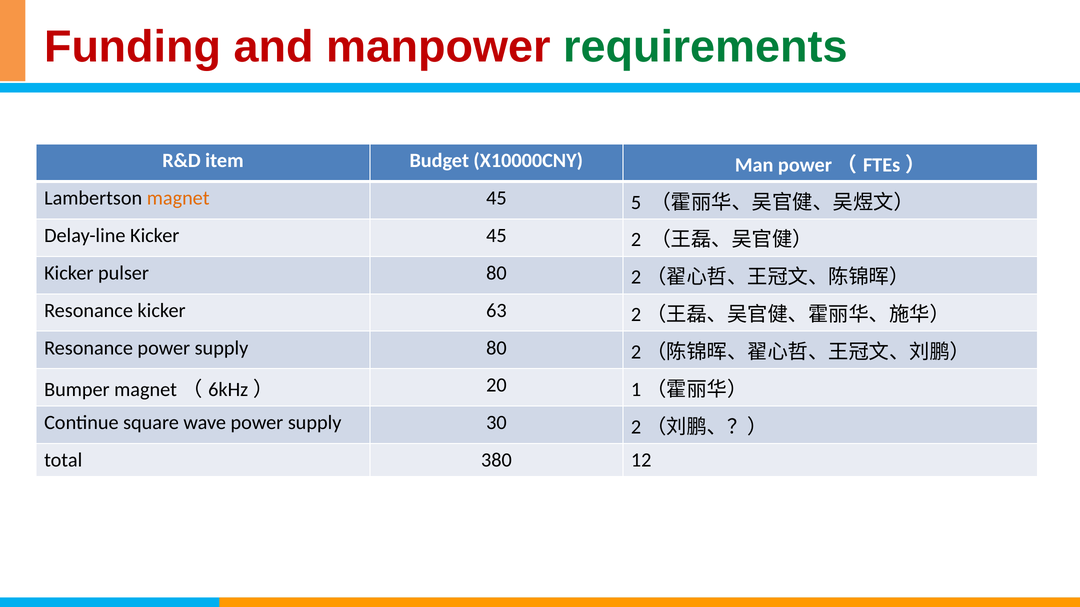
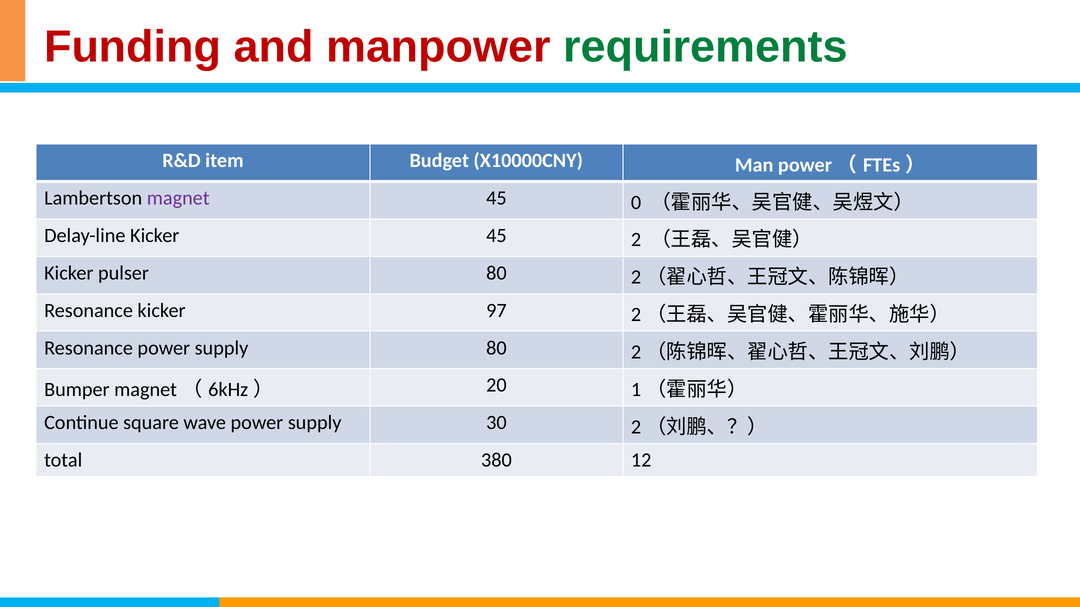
magnet at (178, 198) colour: orange -> purple
5: 5 -> 0
63: 63 -> 97
